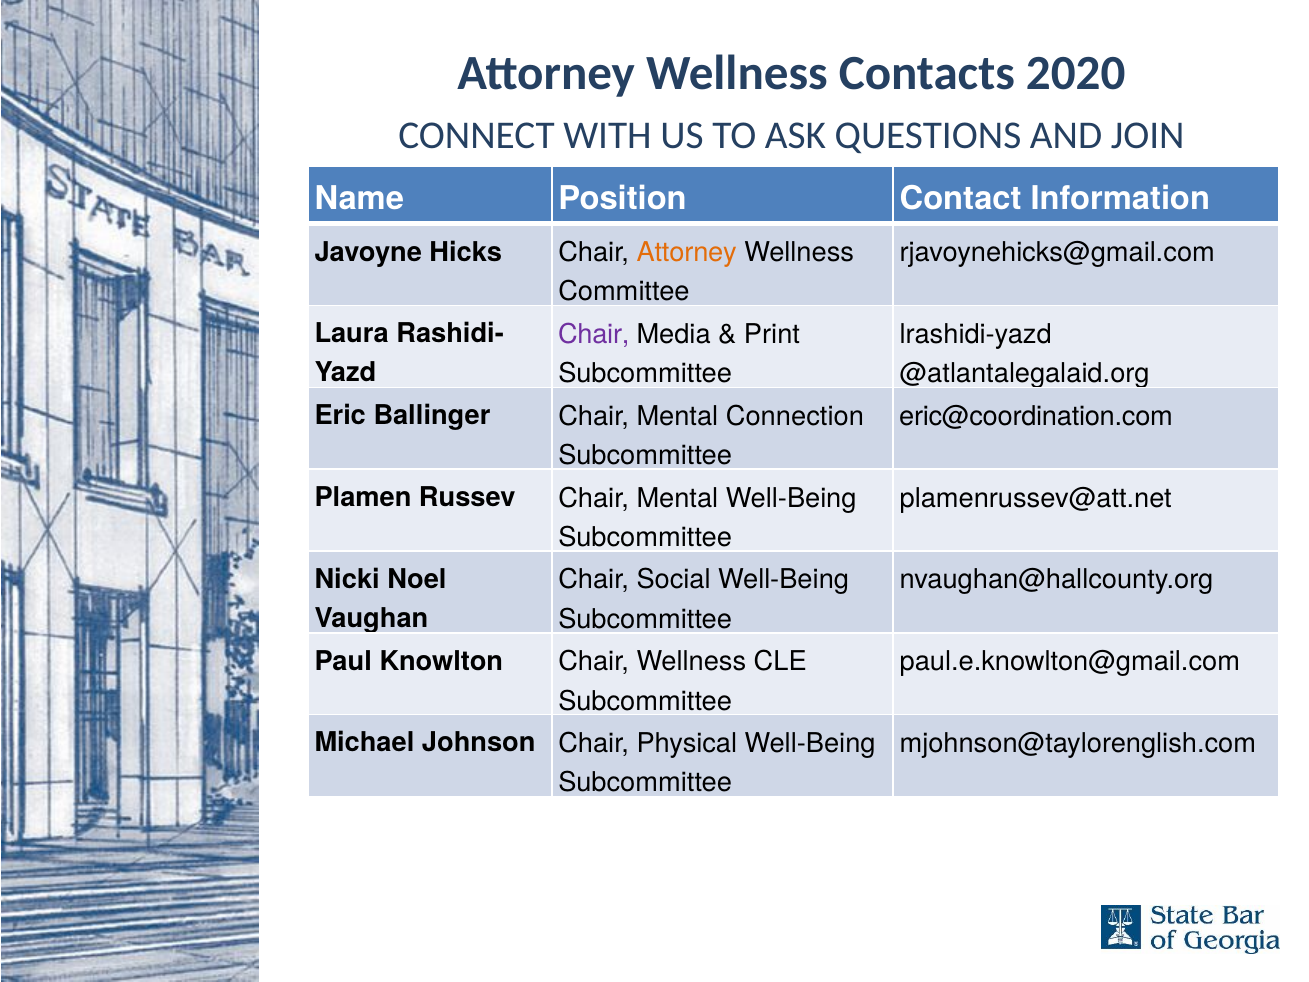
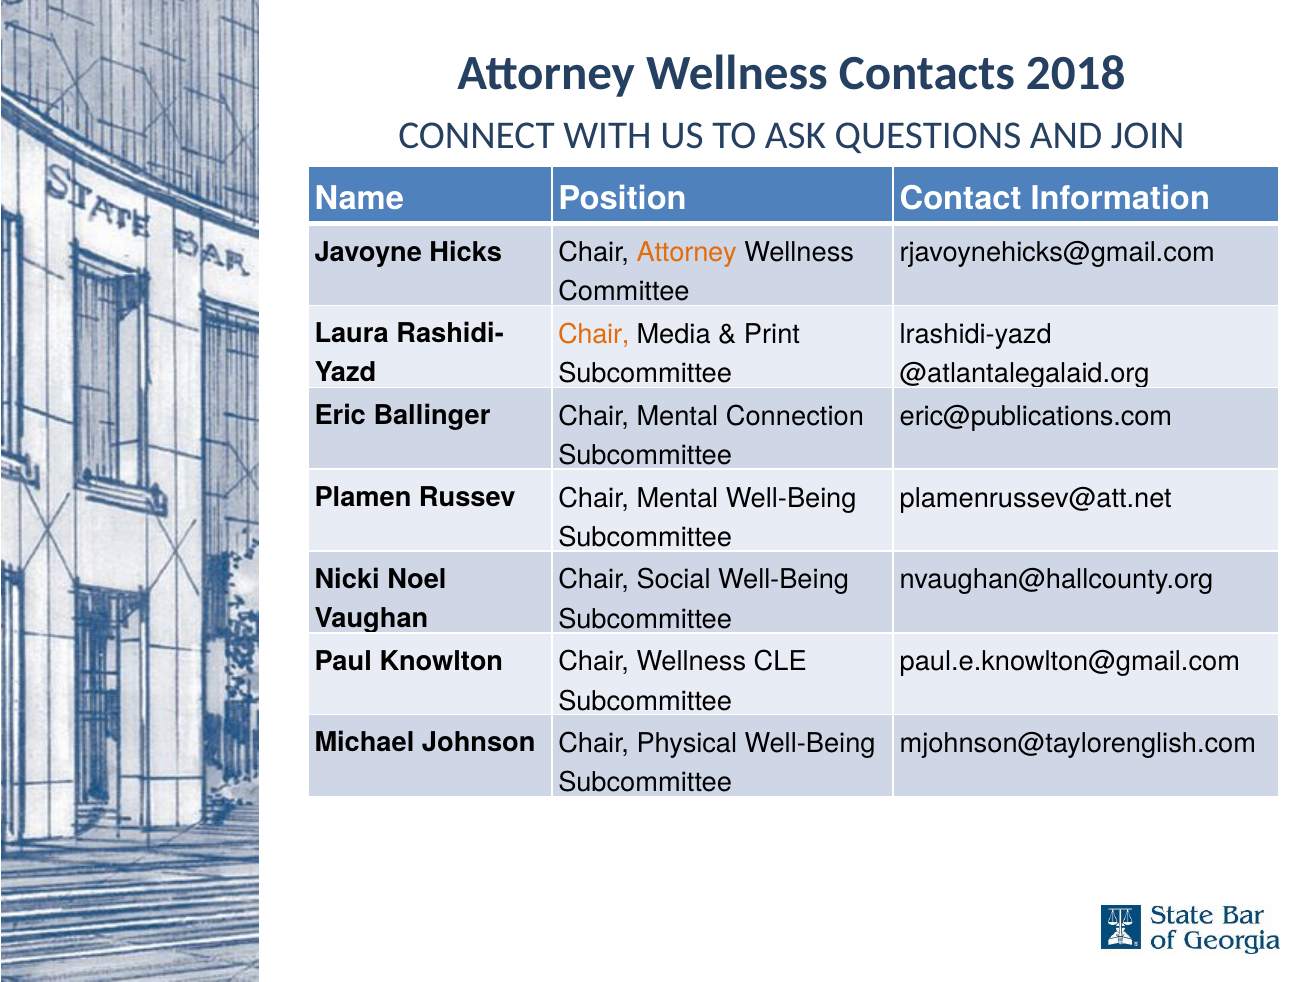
2020: 2020 -> 2018
Chair at (594, 334) colour: purple -> orange
eric@coordination.com: eric@coordination.com -> eric@publications.com
